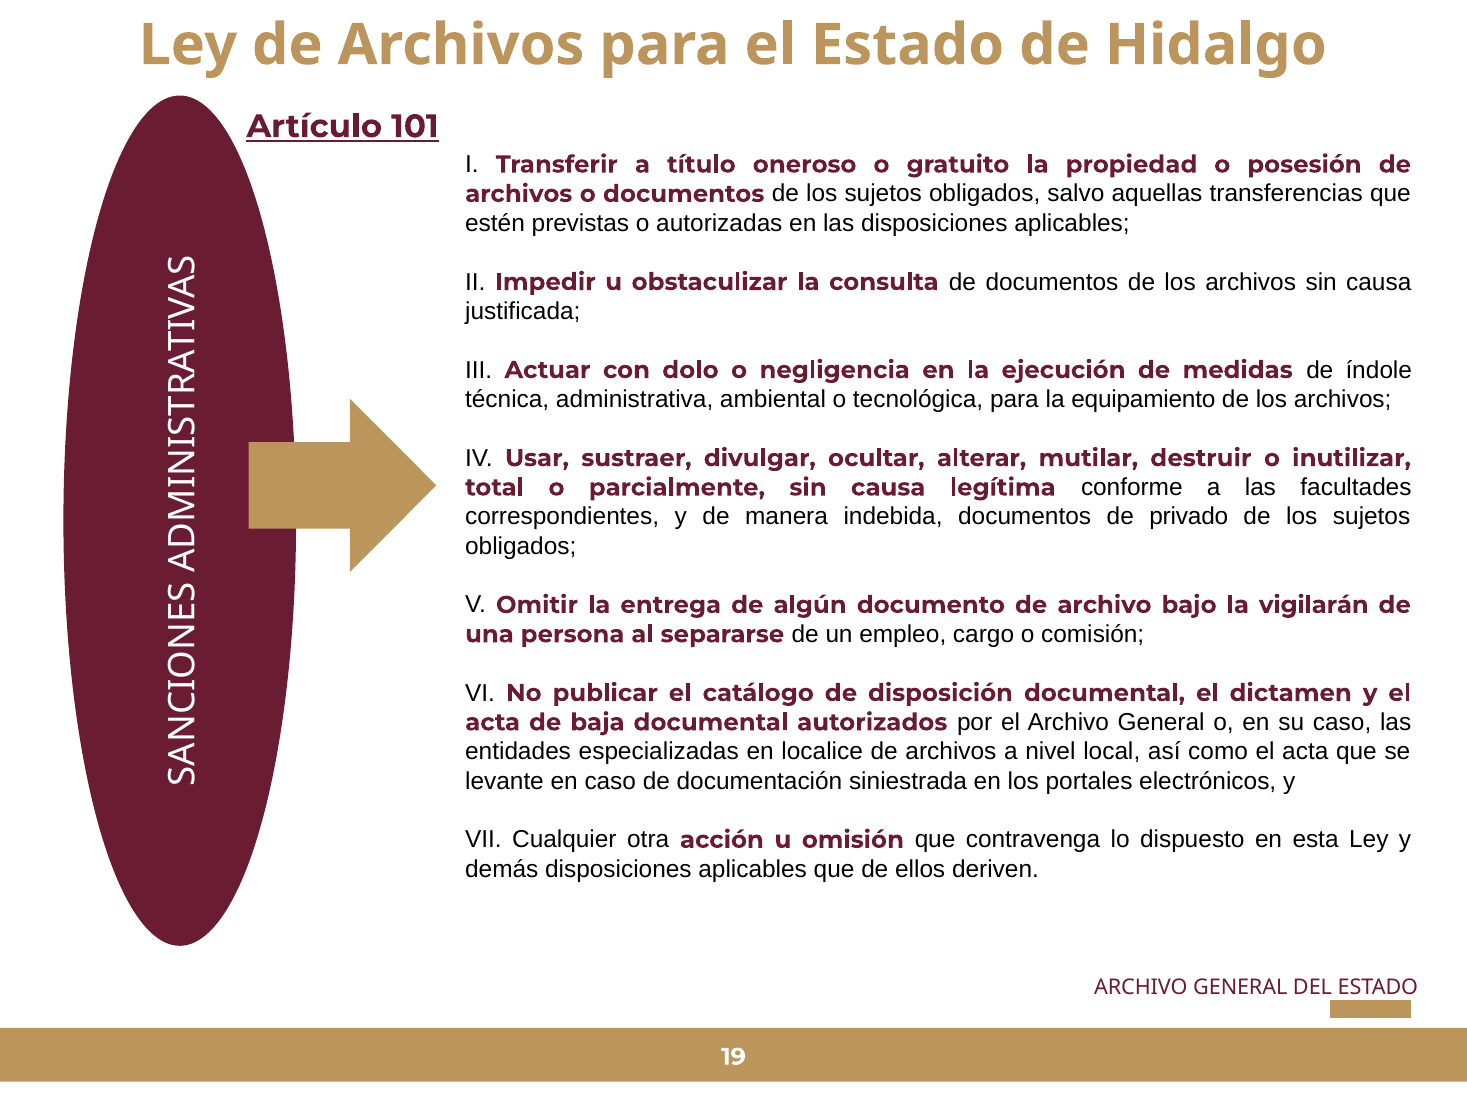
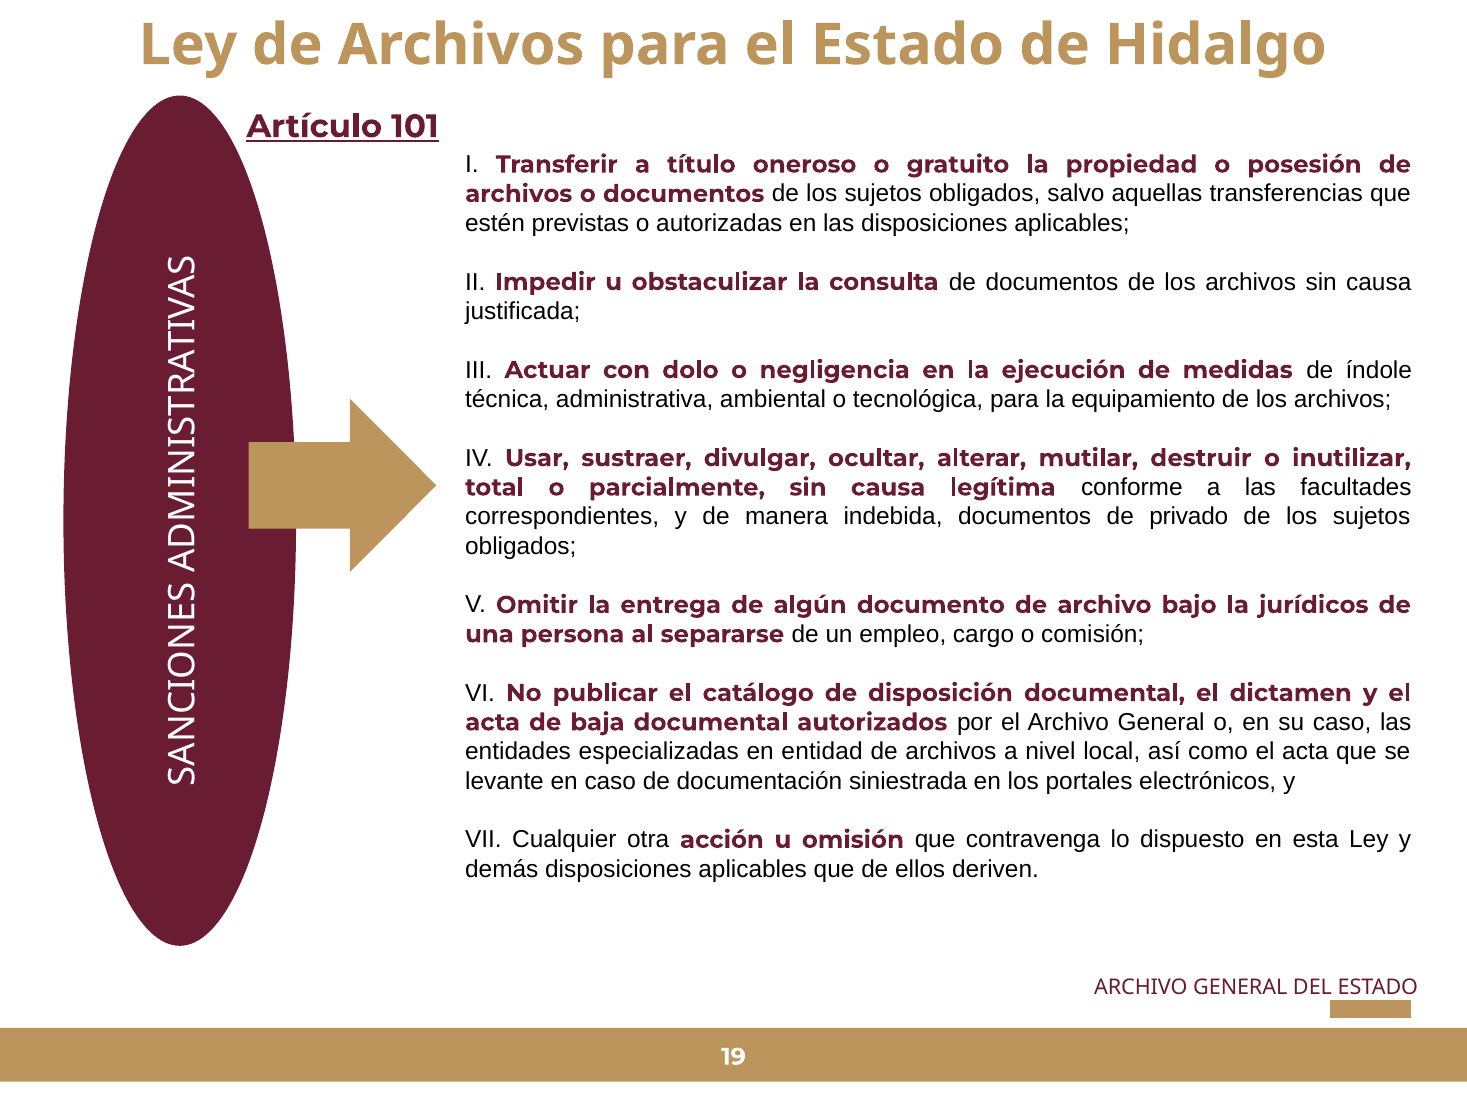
vigilarán: vigilarán -> jurídicos
localice: localice -> entidad
